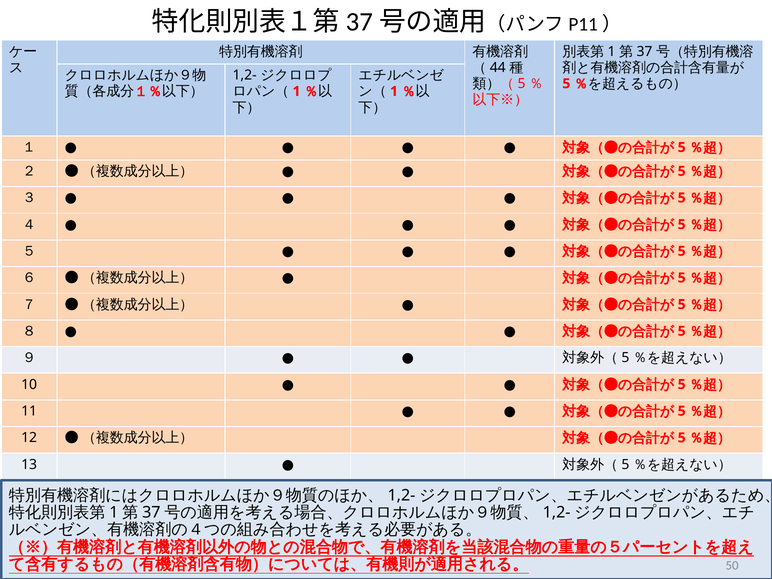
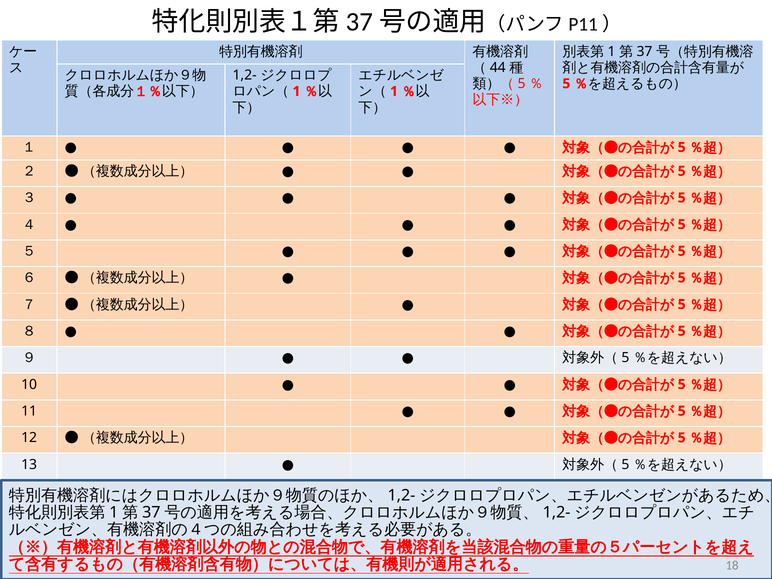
50: 50 -> 18
